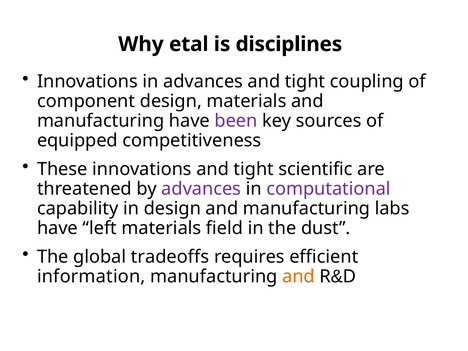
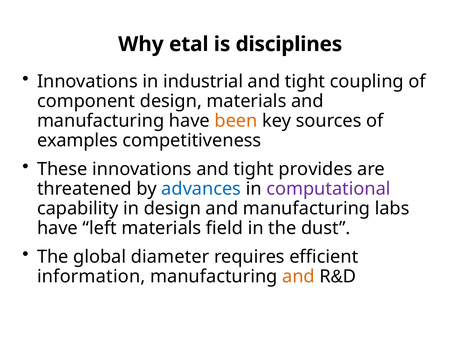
in advances: advances -> industrial
been colour: purple -> orange
equipped: equipped -> examples
scientific: scientific -> provides
advances at (201, 189) colour: purple -> blue
tradeoffs: tradeoffs -> diameter
